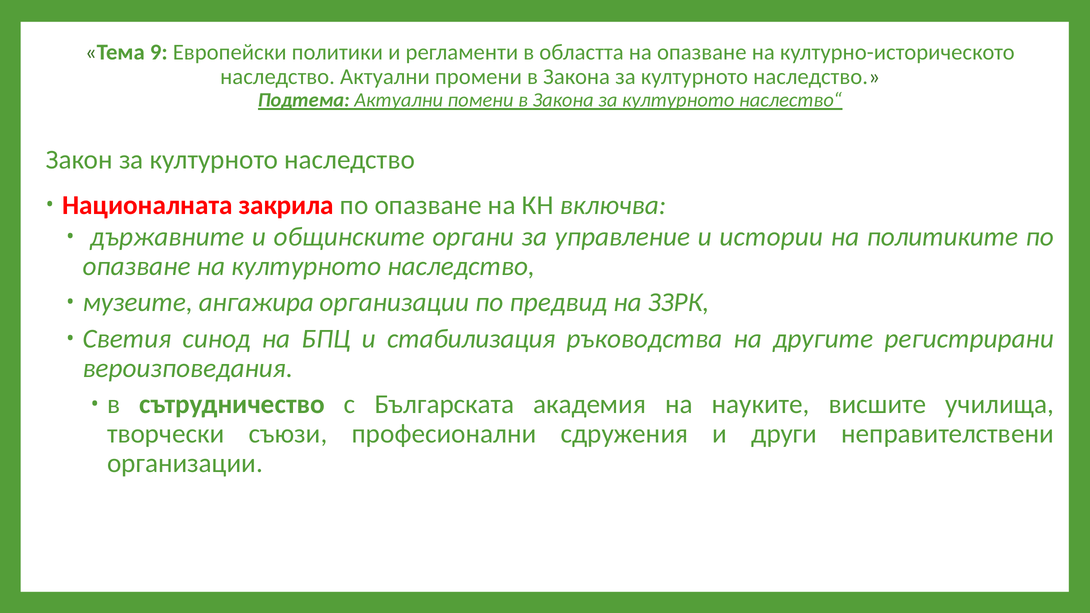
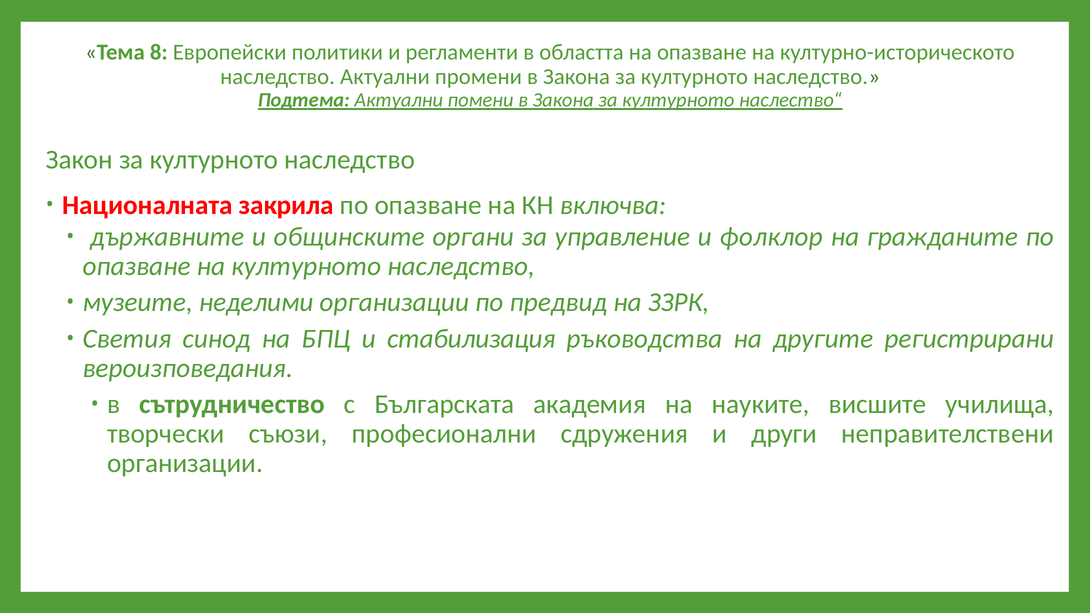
9: 9 -> 8
истории: истории -> фолклор
политиките: политиките -> гражданите
ангажира: ангажира -> неделими
